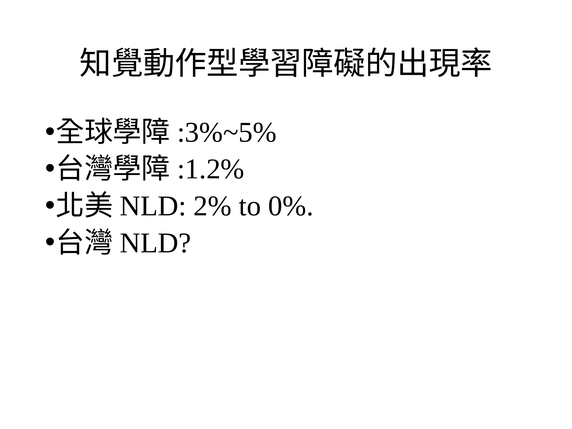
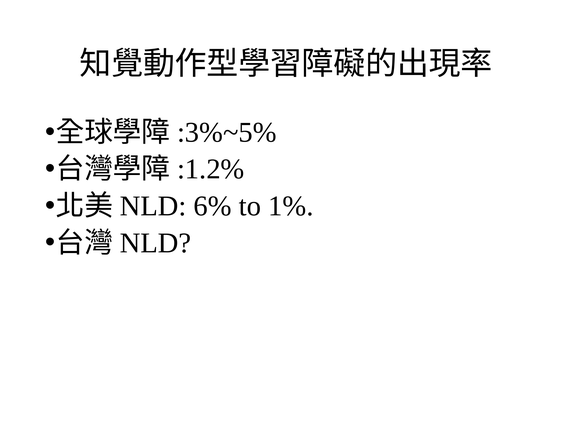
2%: 2% -> 6%
0%: 0% -> 1%
